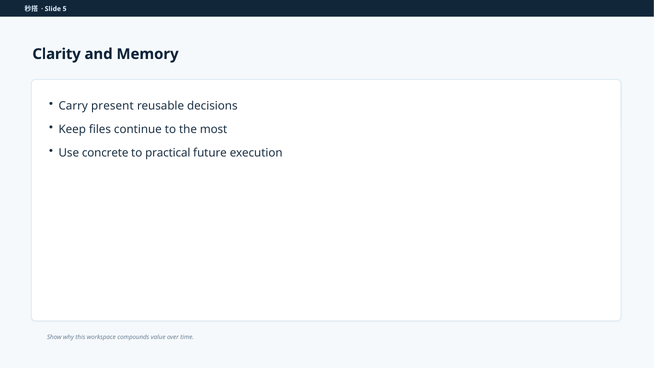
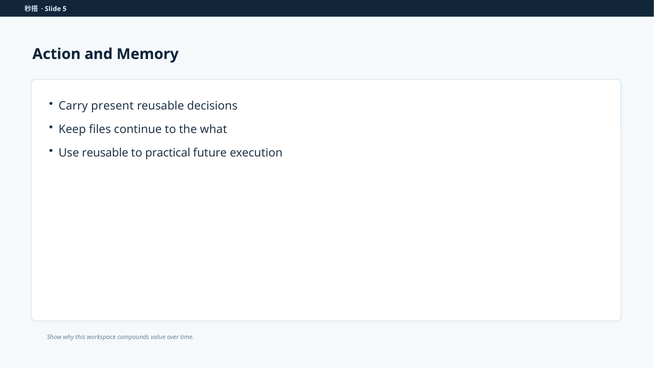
Clarity: Clarity -> Action
most: most -> what
Use concrete: concrete -> reusable
